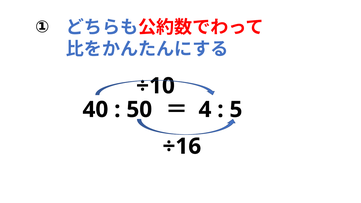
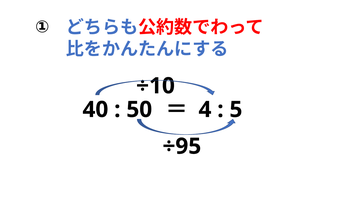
÷16: ÷16 -> ÷95
